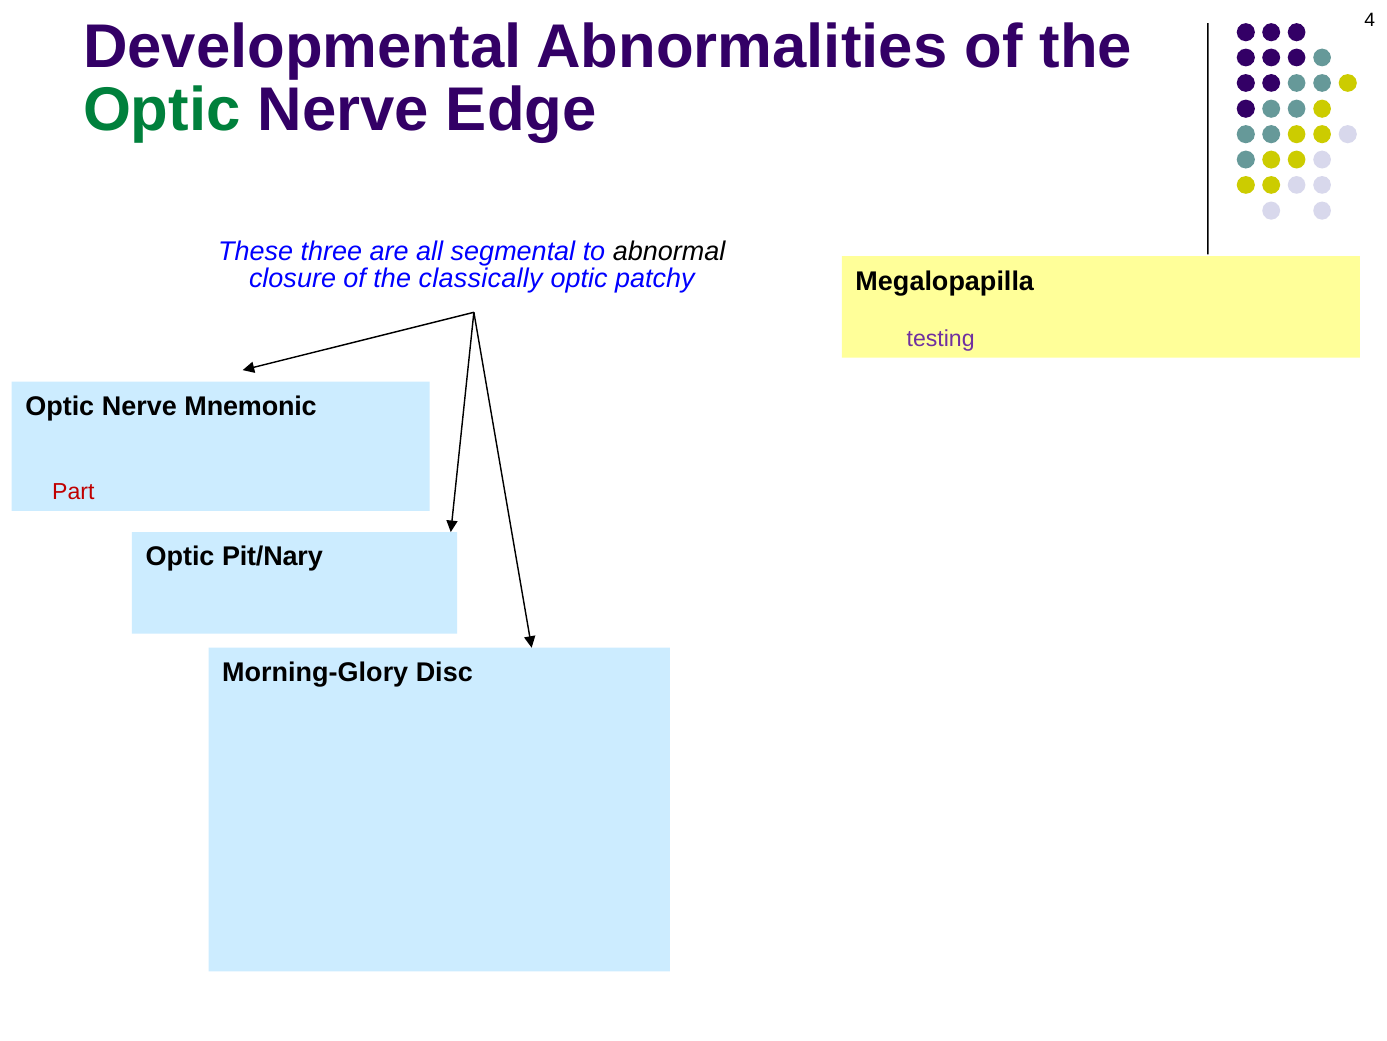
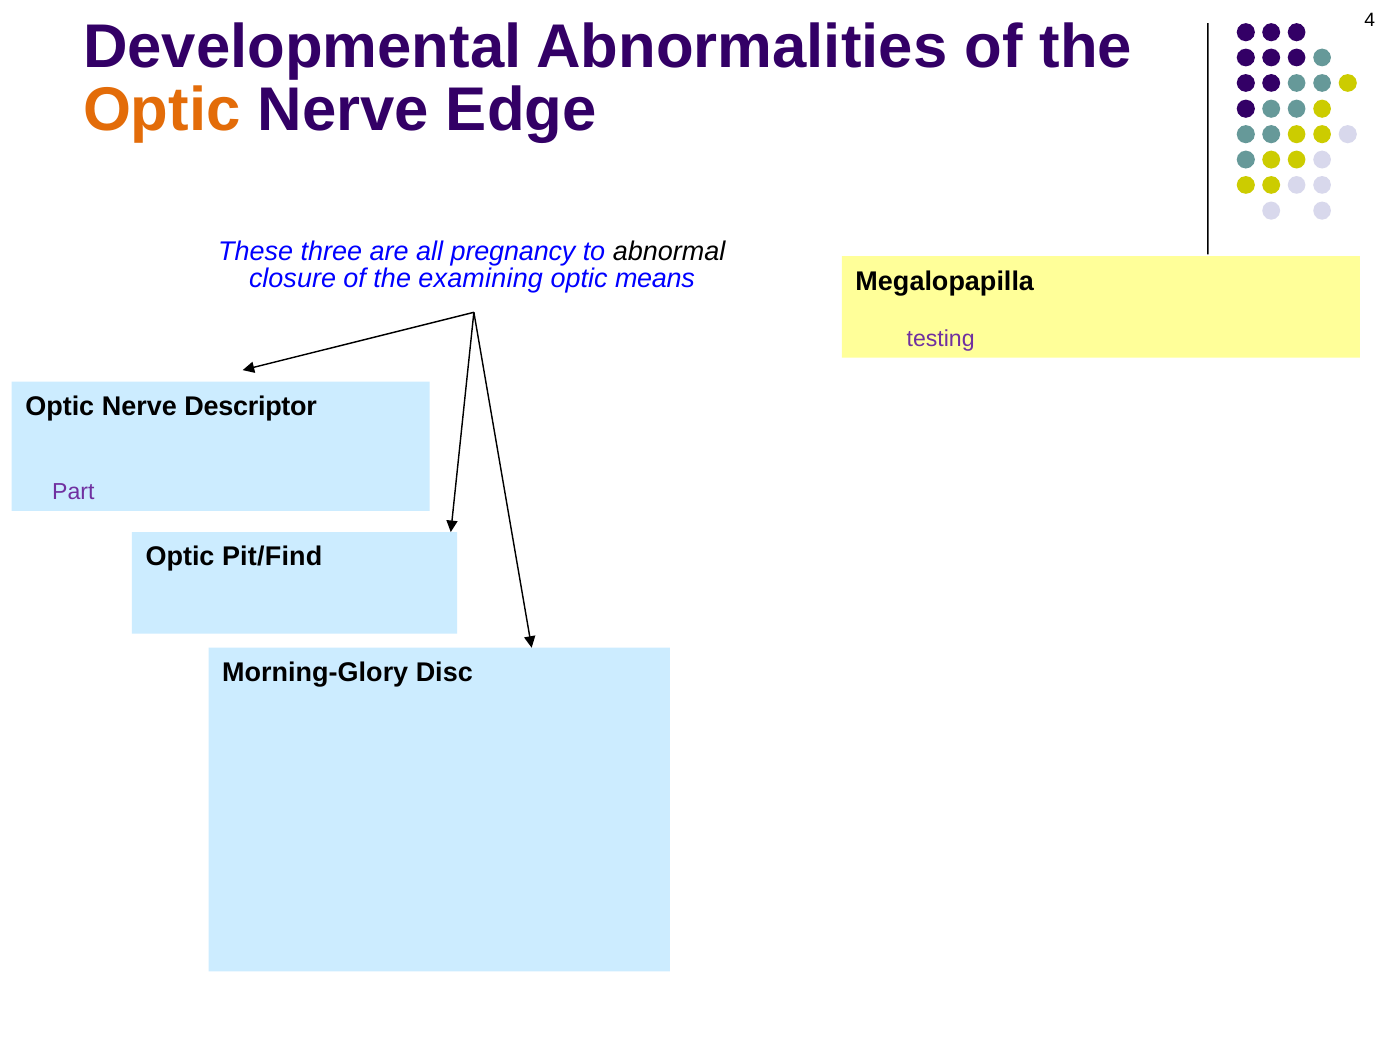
Optic at (162, 110) colour: green -> orange
segmental: segmental -> pregnancy
classically: classically -> examining
patchy: patchy -> means
Mnemonic: Mnemonic -> Descriptor
Part colour: red -> purple
Pit/Nary: Pit/Nary -> Pit/Find
